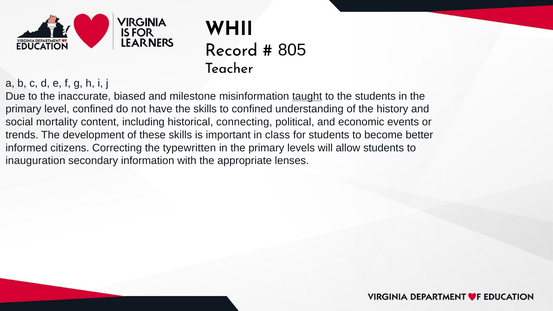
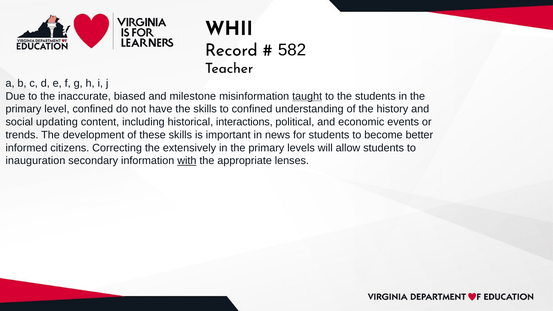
805: 805 -> 582
mortality: mortality -> updating
connecting: connecting -> interactions
class: class -> news
typewritten: typewritten -> extensively
with underline: none -> present
